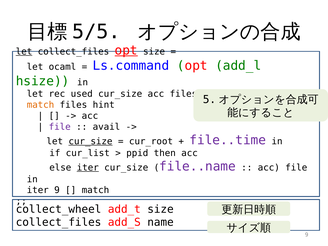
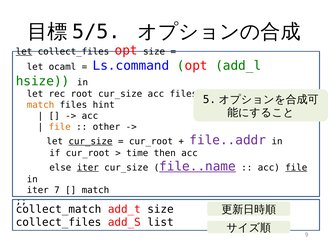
opt at (126, 50) underline: present -> none
used: used -> root
file at (60, 127) colour: purple -> orange
avail: avail -> other
file..time: file..time -> file..addr
if cur_list: cur_list -> cur_root
ppid: ppid -> time
file..name underline: none -> present
file at (296, 168) underline: none -> present
iter 9: 9 -> 7
collect_wheel: collect_wheel -> collect_match
name: name -> list
